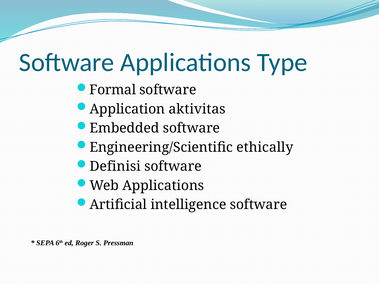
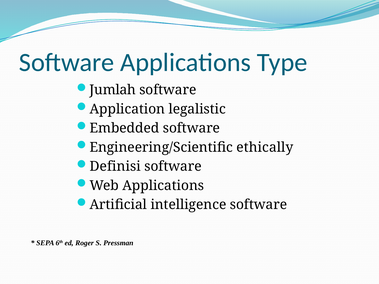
Formal: Formal -> Jumlah
aktivitas: aktivitas -> legalistic
